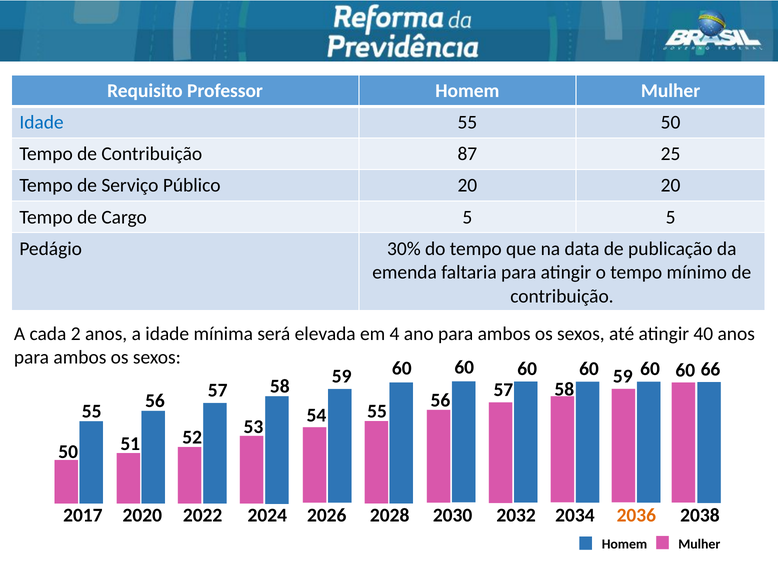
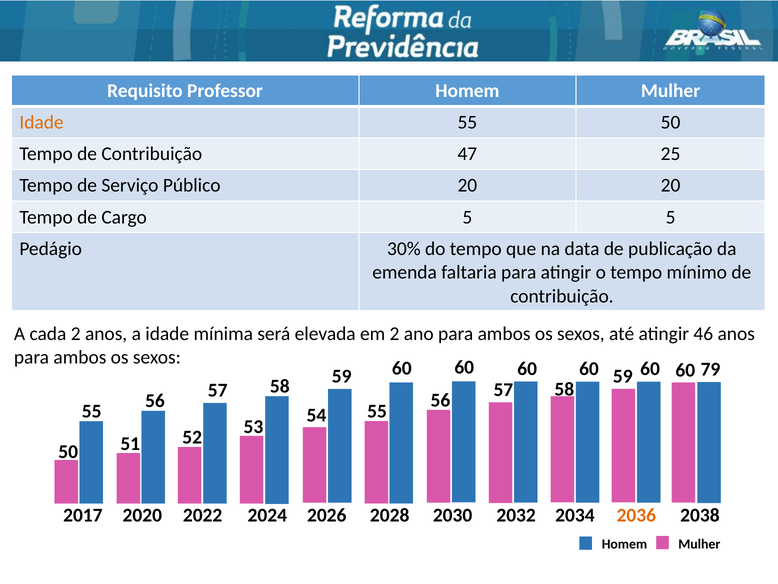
Idade at (42, 122) colour: blue -> orange
87: 87 -> 47
em 4: 4 -> 2
40: 40 -> 46
66: 66 -> 79
